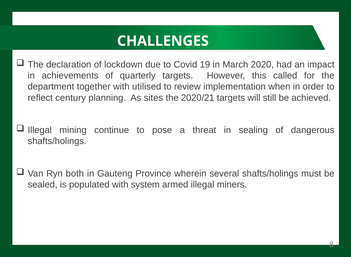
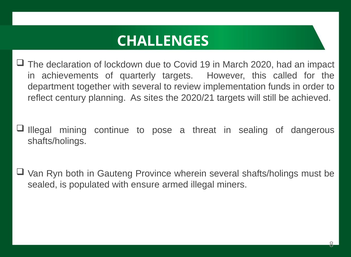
with utilised: utilised -> several
when: when -> funds
system: system -> ensure
